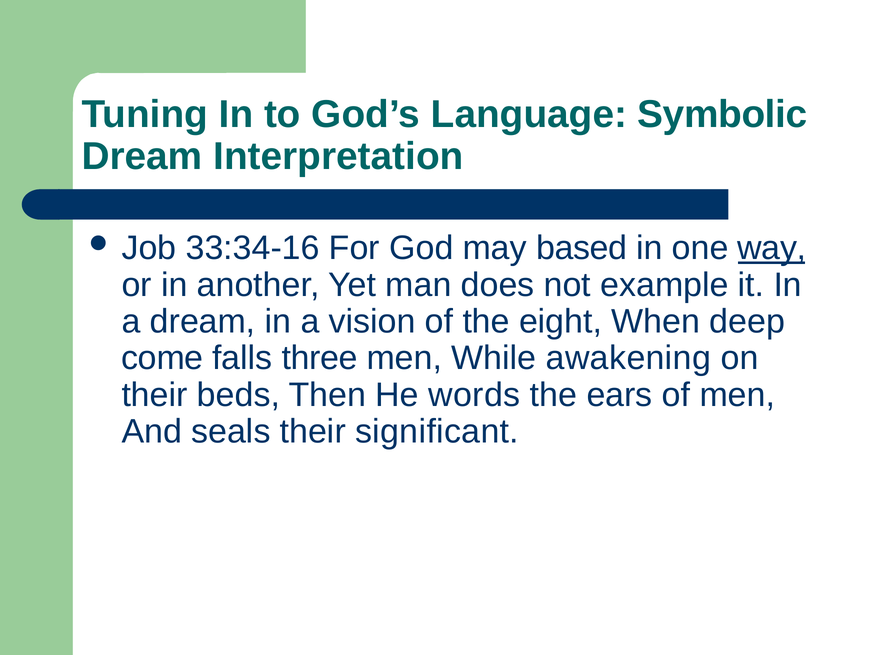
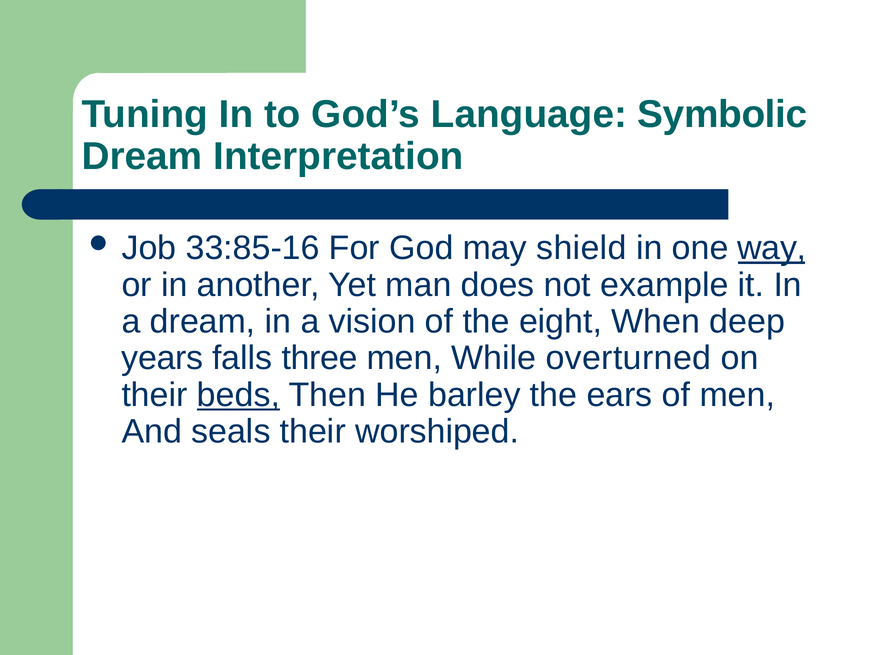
33:34-16: 33:34-16 -> 33:85-16
based: based -> shield
come: come -> years
awakening: awakening -> overturned
beds underline: none -> present
words: words -> barley
significant: significant -> worshiped
